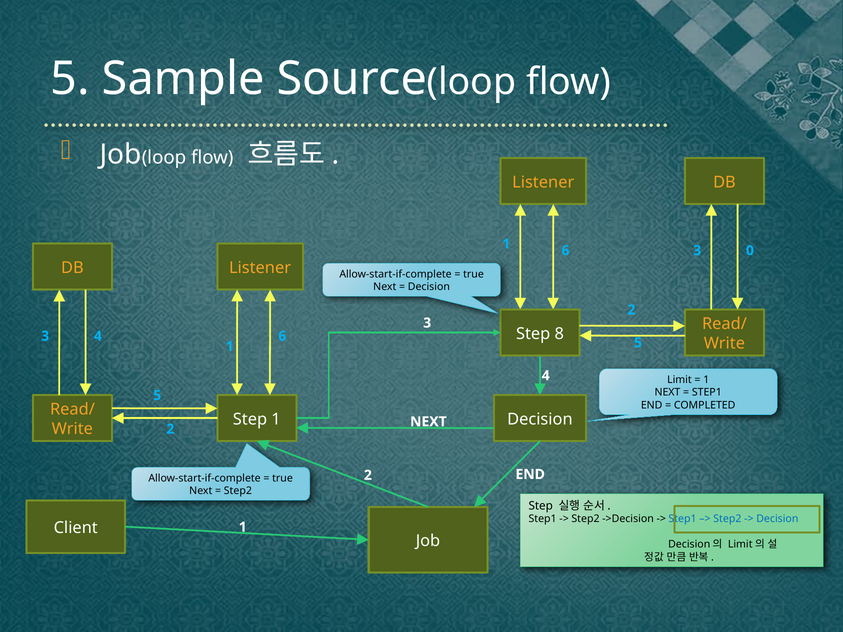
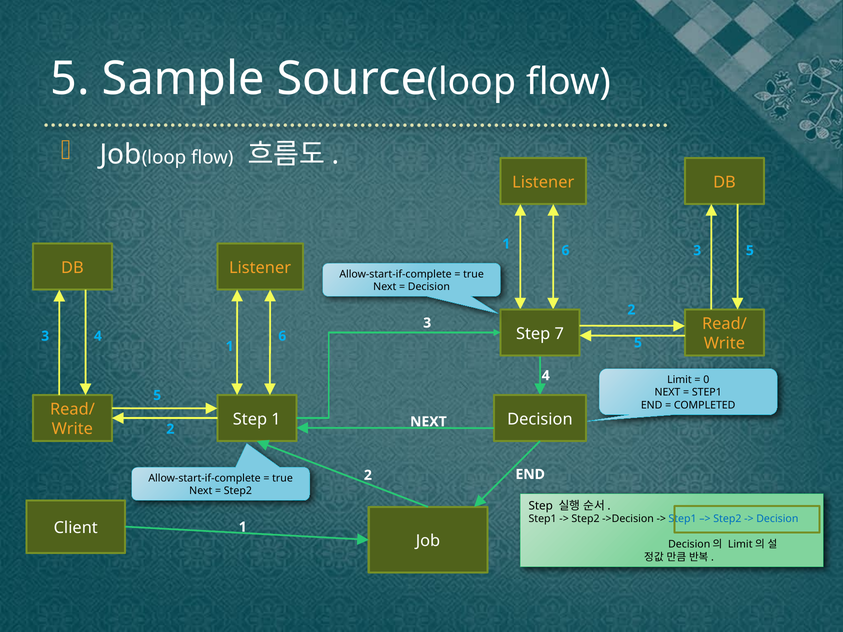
6 0: 0 -> 5
8: 8 -> 7
1 at (706, 380): 1 -> 0
